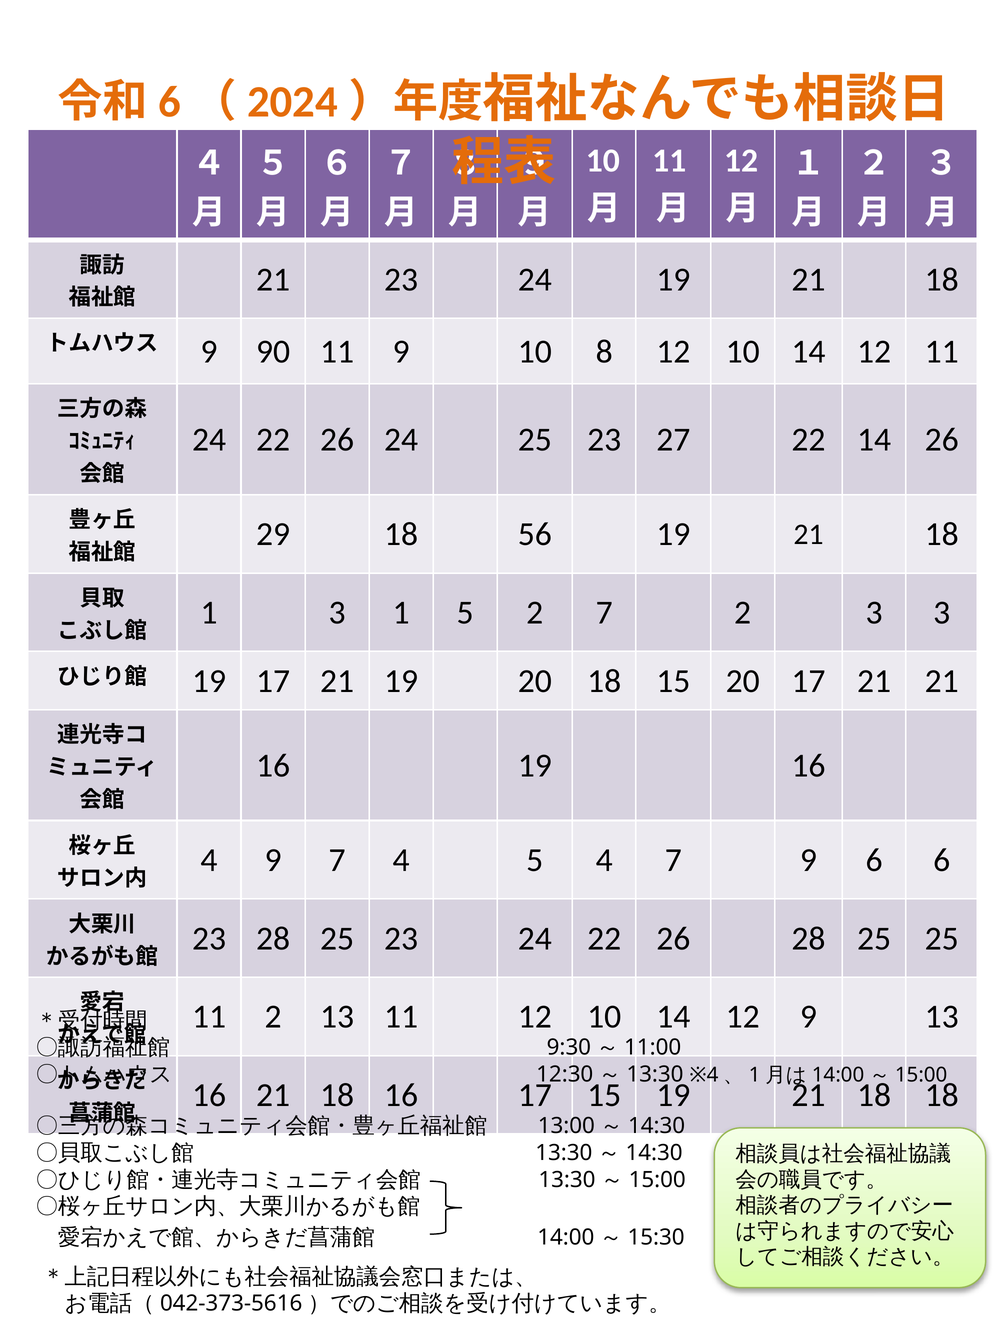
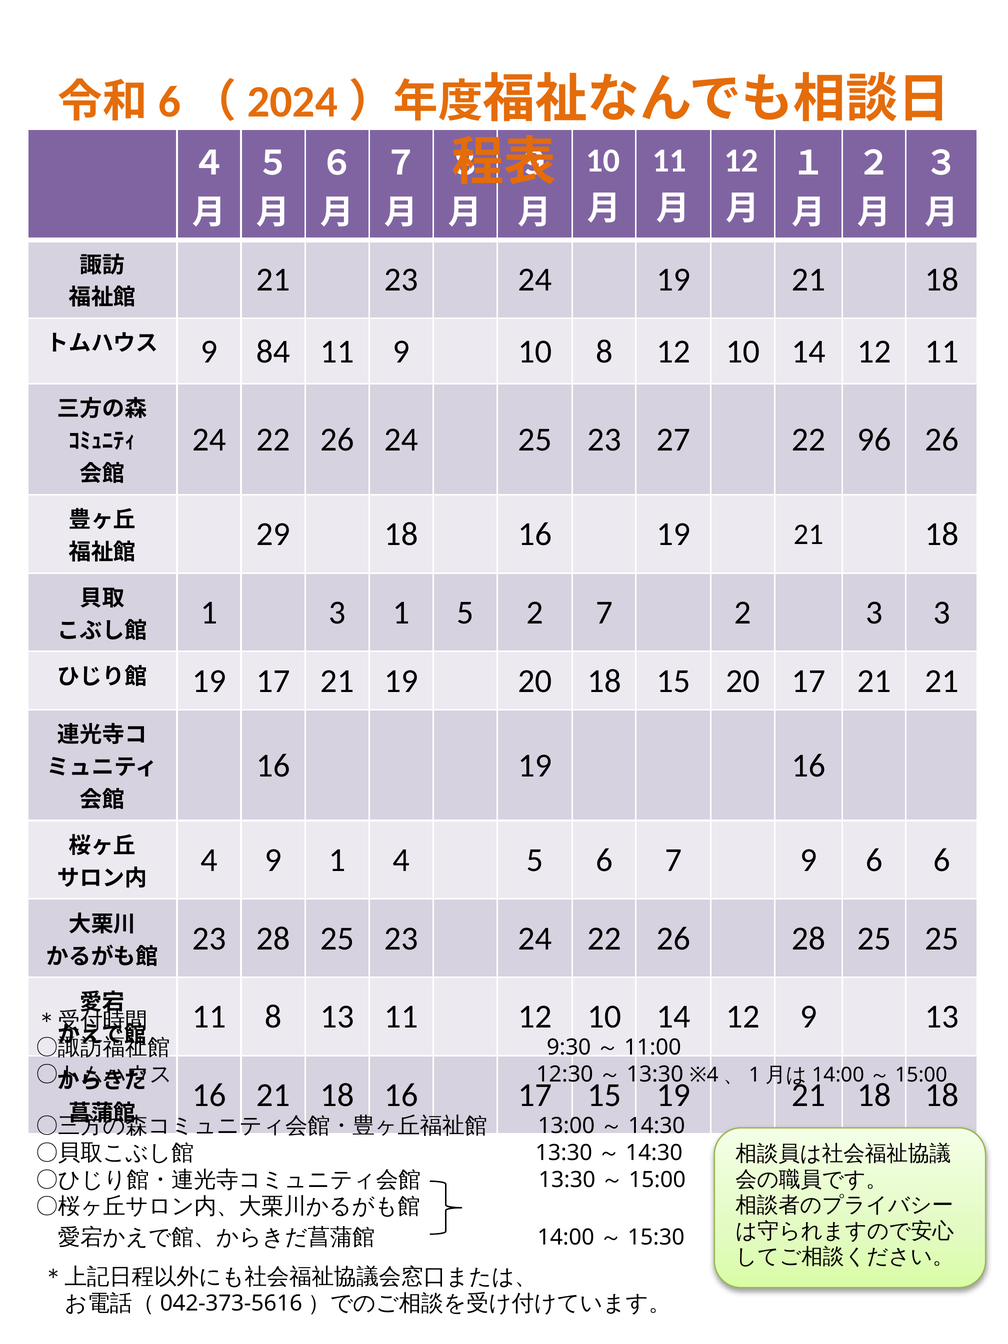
90: 90 -> 84
22 14: 14 -> 96
29 18 56: 56 -> 16
9 7: 7 -> 1
5 4: 4 -> 6
11 2: 2 -> 8
